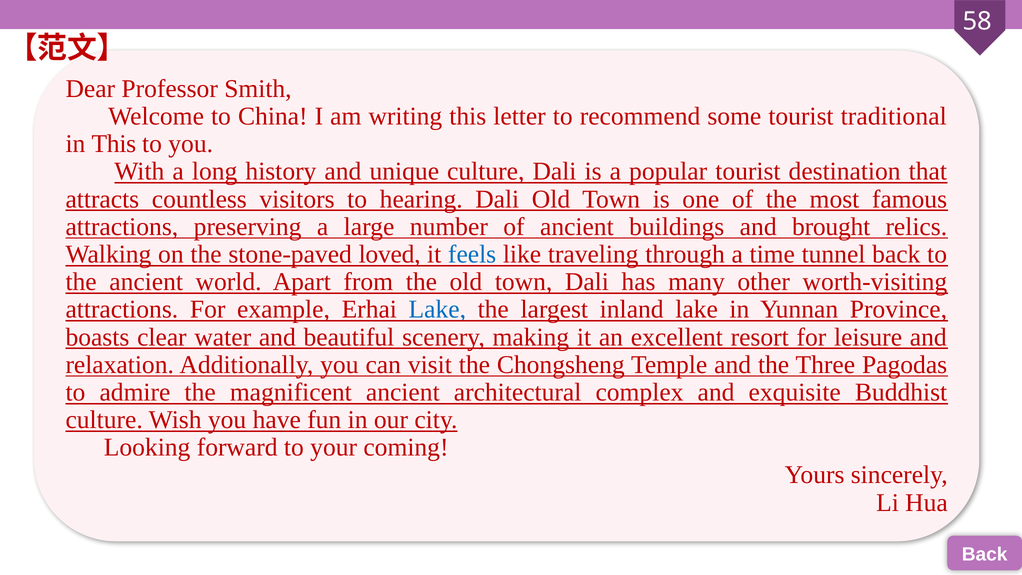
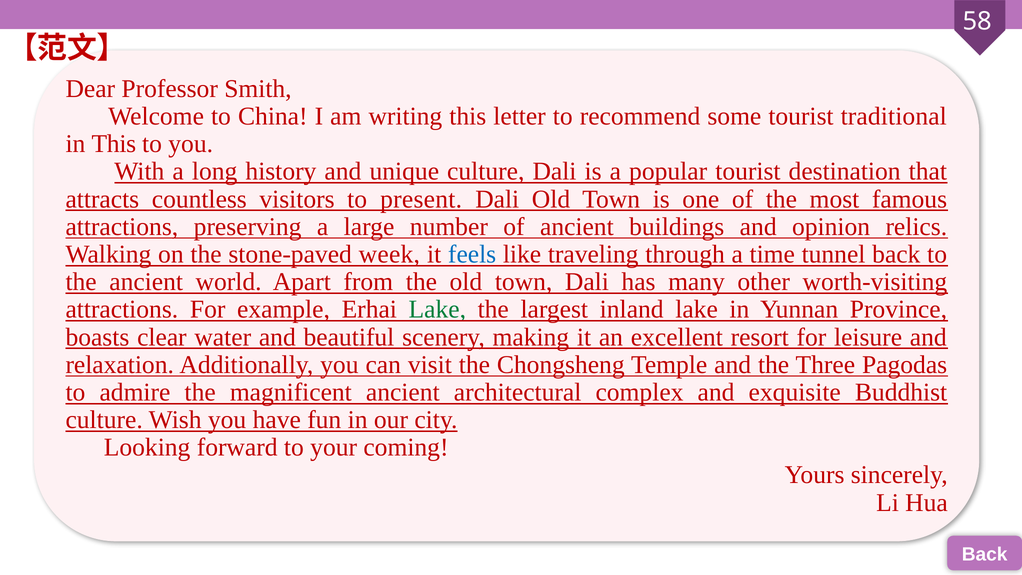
hearing: hearing -> present
brought: brought -> opinion
loved: loved -> week
Lake at (437, 309) colour: blue -> green
